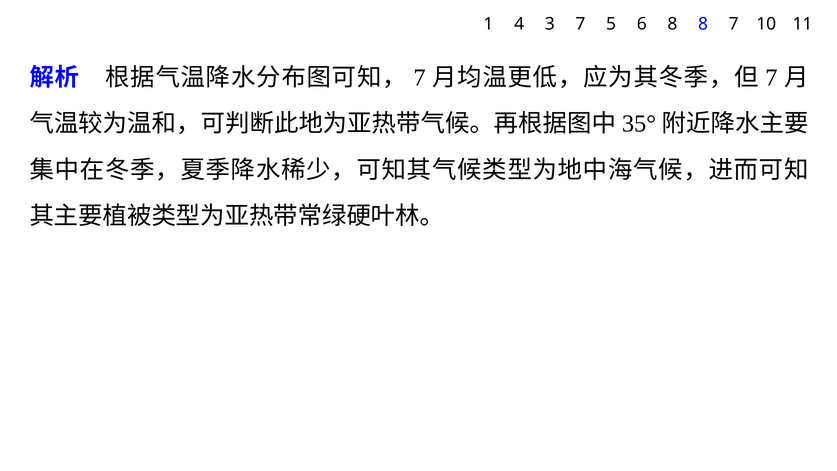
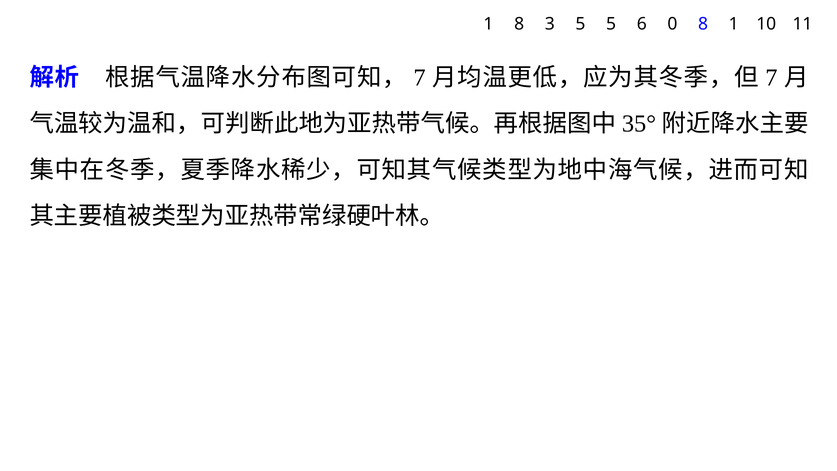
1 4: 4 -> 8
3 7: 7 -> 5
6 8: 8 -> 0
8 7: 7 -> 1
